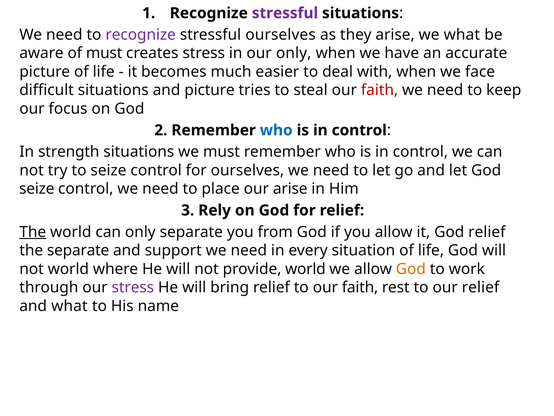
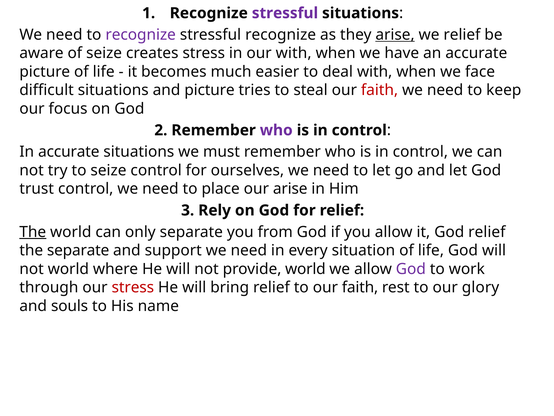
stressful ourselves: ourselves -> recognize
arise at (395, 35) underline: none -> present
we what: what -> relief
of must: must -> seize
our only: only -> with
who at (276, 130) colour: blue -> purple
In strength: strength -> accurate
seize at (37, 189): seize -> trust
God at (411, 269) colour: orange -> purple
stress at (133, 287) colour: purple -> red
our relief: relief -> glory
and what: what -> souls
